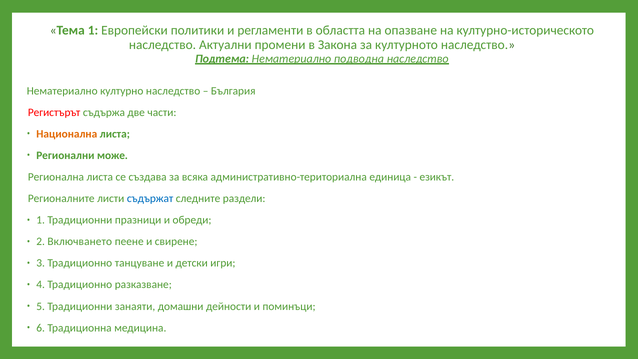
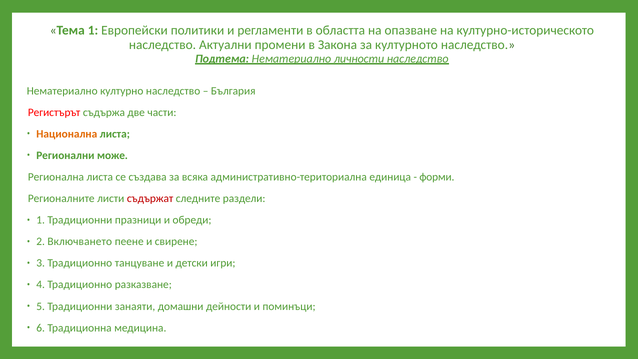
подводна: подводна -> личности
езикът: езикът -> форми
съдържат colour: blue -> red
